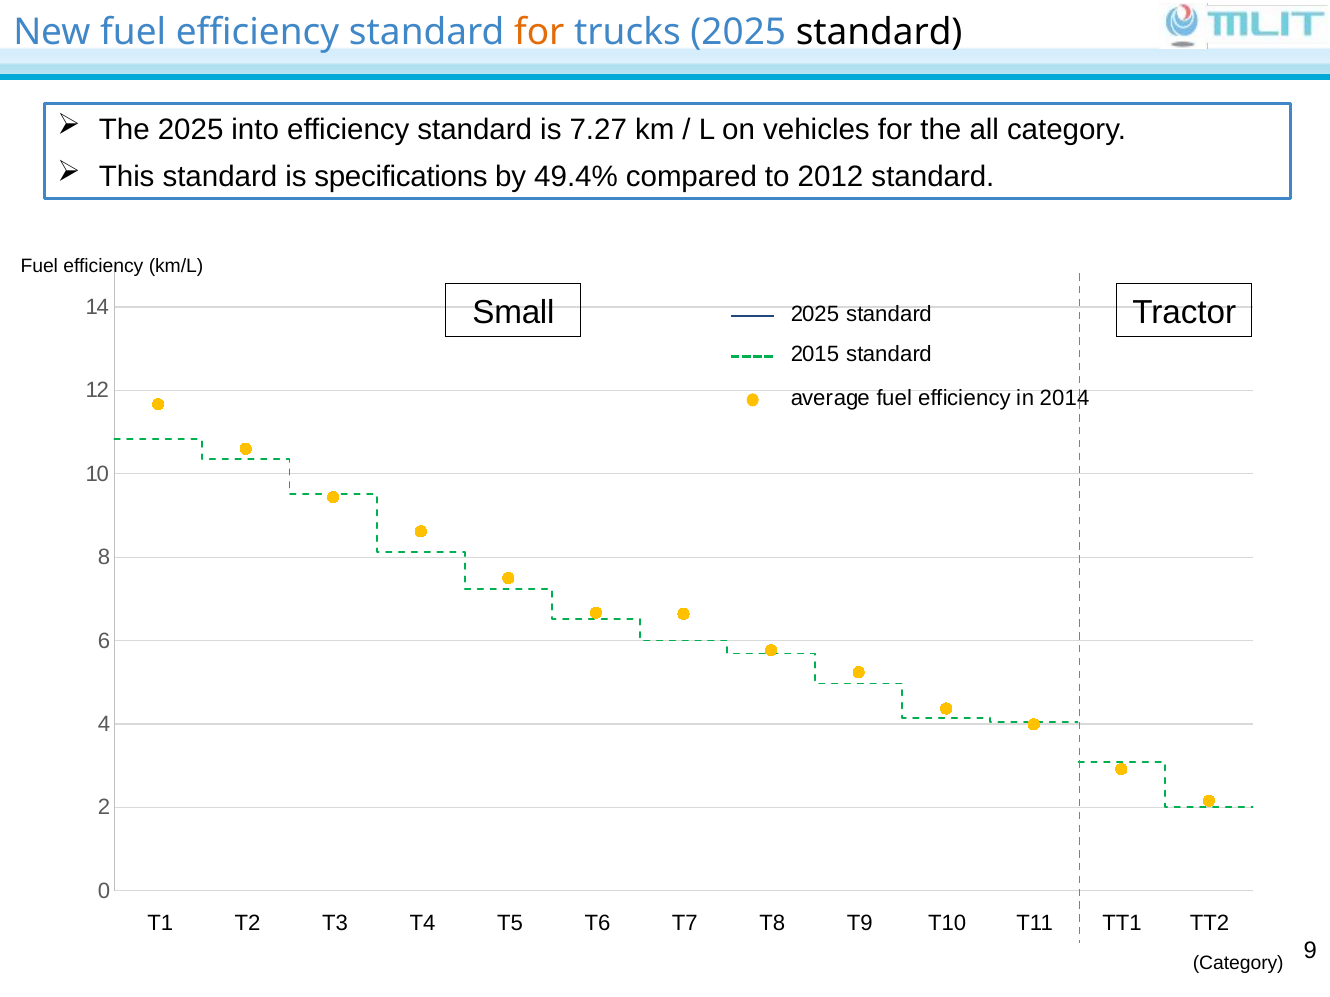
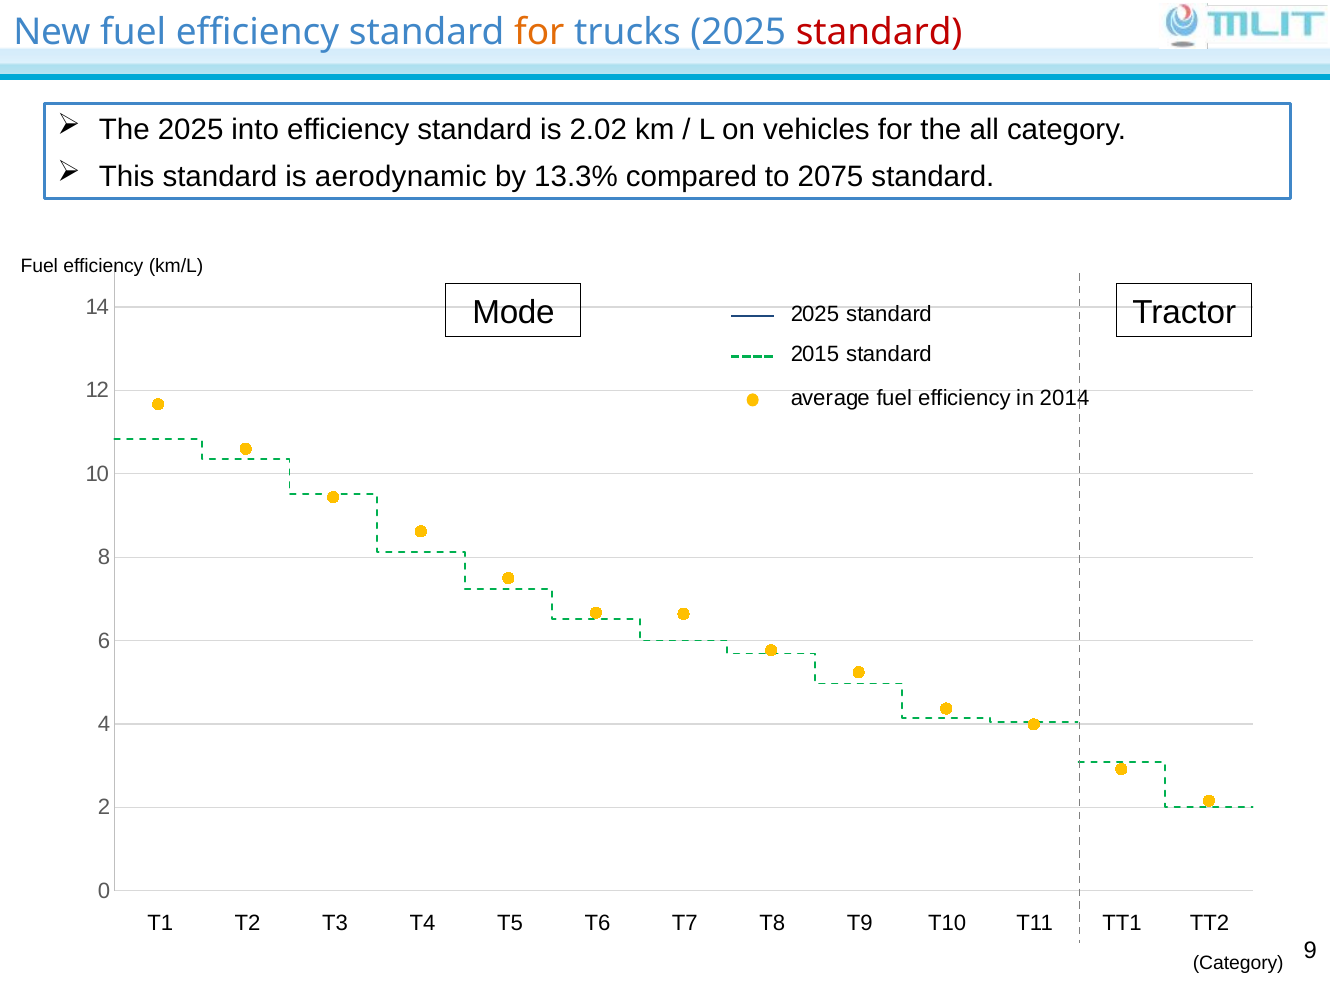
standard at (879, 32) colour: black -> red
7.27: 7.27 -> 2.02
specifications: specifications -> aerodynamic
49.4%: 49.4% -> 13.3%
2012: 2012 -> 2075
Small: Small -> Mode
